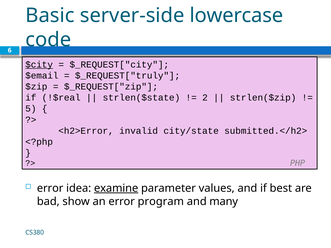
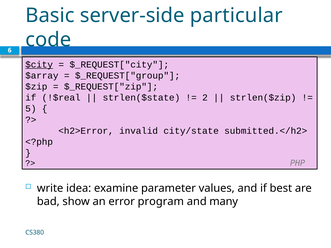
lowercase: lowercase -> particular
$email: $email -> $array
$_REQUEST["truly: $_REQUEST["truly -> $_REQUEST["group
error at (50, 188): error -> write
examine underline: present -> none
